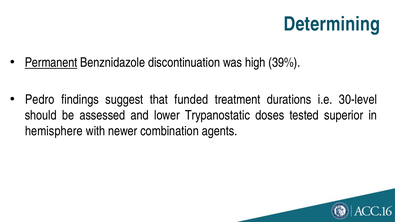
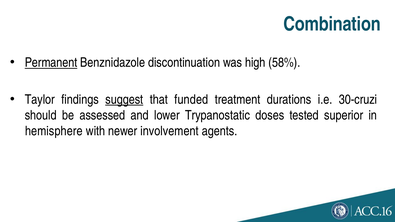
Determining: Determining -> Combination
39%: 39% -> 58%
Pedro: Pedro -> Taylor
suggest underline: none -> present
30-level: 30-level -> 30-cruzi
combination: combination -> involvement
